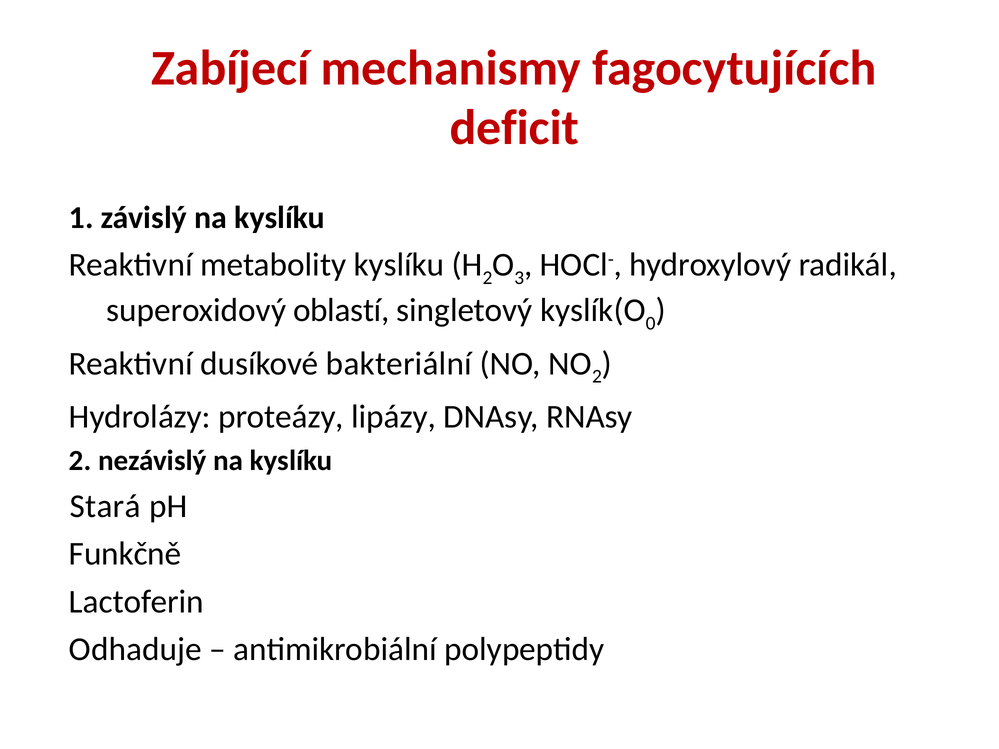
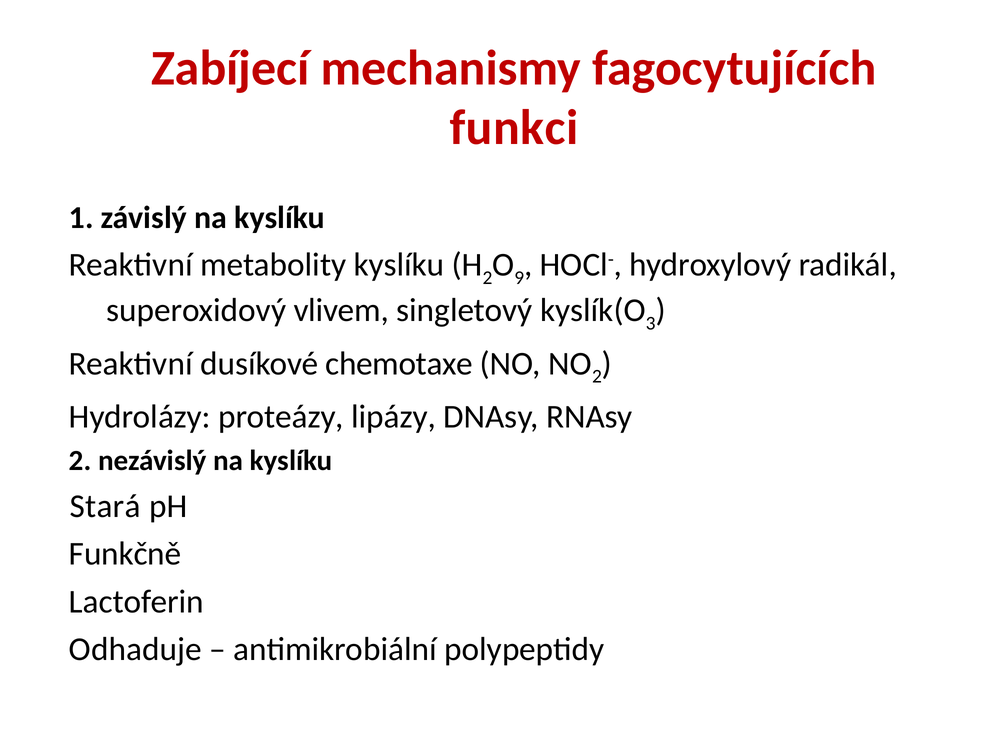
deficit: deficit -> funkci
3: 3 -> 9
oblastí: oblastí -> vlivem
0: 0 -> 3
bakteriální: bakteriální -> chemotaxe
